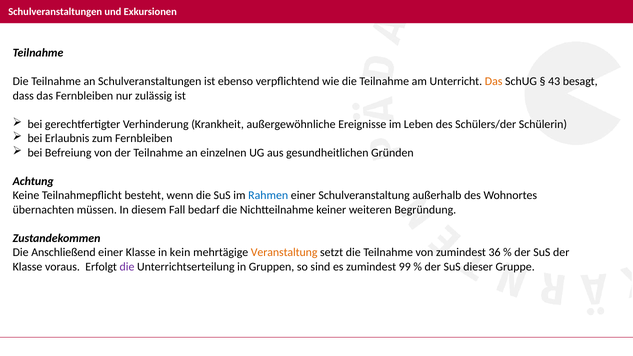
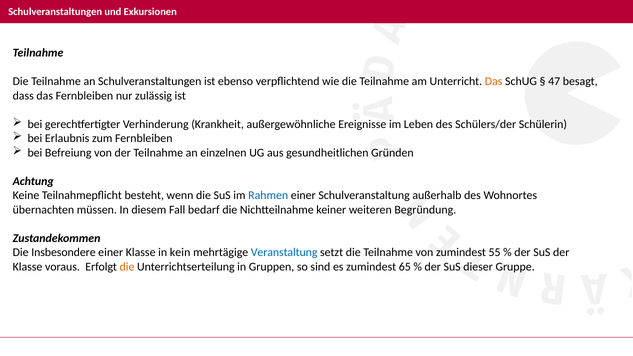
43: 43 -> 47
Anschließend: Anschließend -> Insbesondere
Veranstaltung colour: orange -> blue
36: 36 -> 55
die at (127, 267) colour: purple -> orange
99: 99 -> 65
